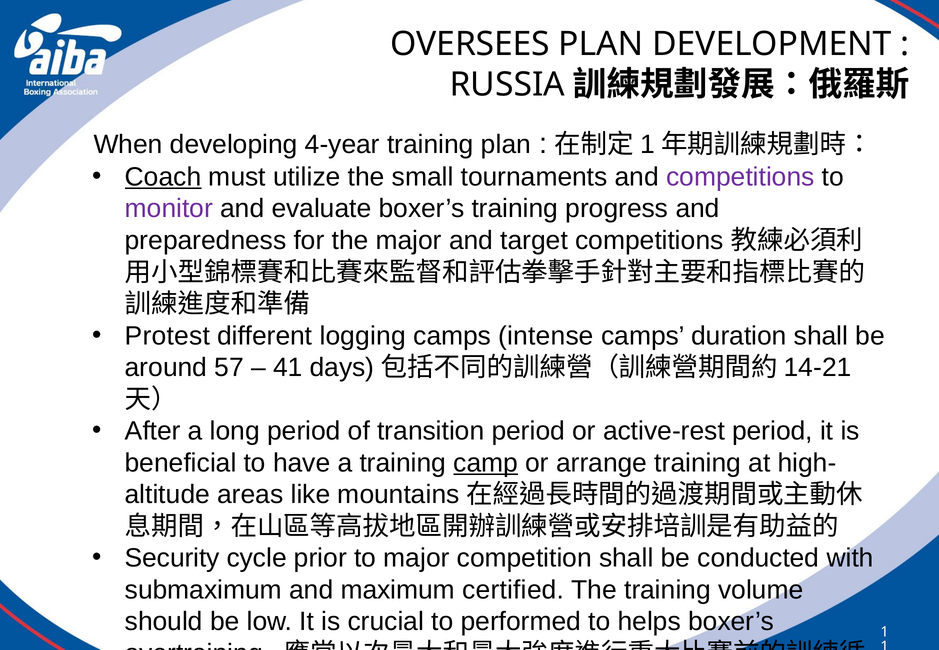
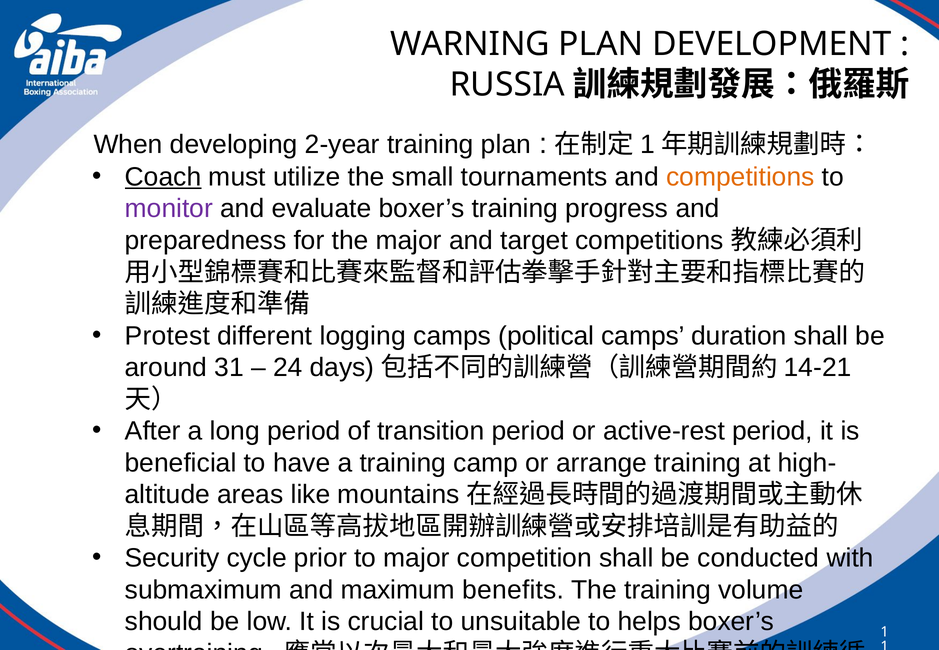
OVERSEES: OVERSEES -> WARNING
4-year: 4-year -> 2-year
competitions at (740, 177) colour: purple -> orange
intense: intense -> political
57: 57 -> 31
41: 41 -> 24
camp underline: present -> none
certified: certified -> benefits
performed: performed -> unsuitable
